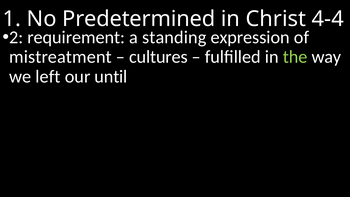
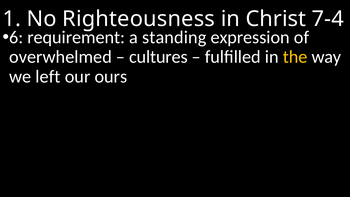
Predetermined: Predetermined -> Righteousness
4-4: 4-4 -> 7-4
2: 2 -> 6
mistreatment: mistreatment -> overwhelmed
the colour: light green -> yellow
until: until -> ours
